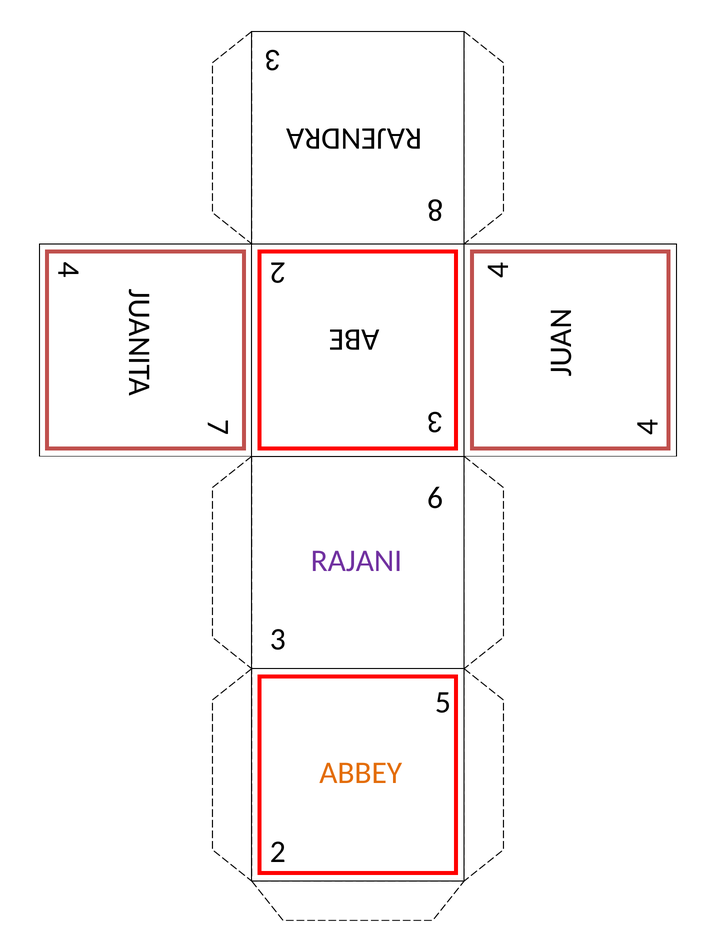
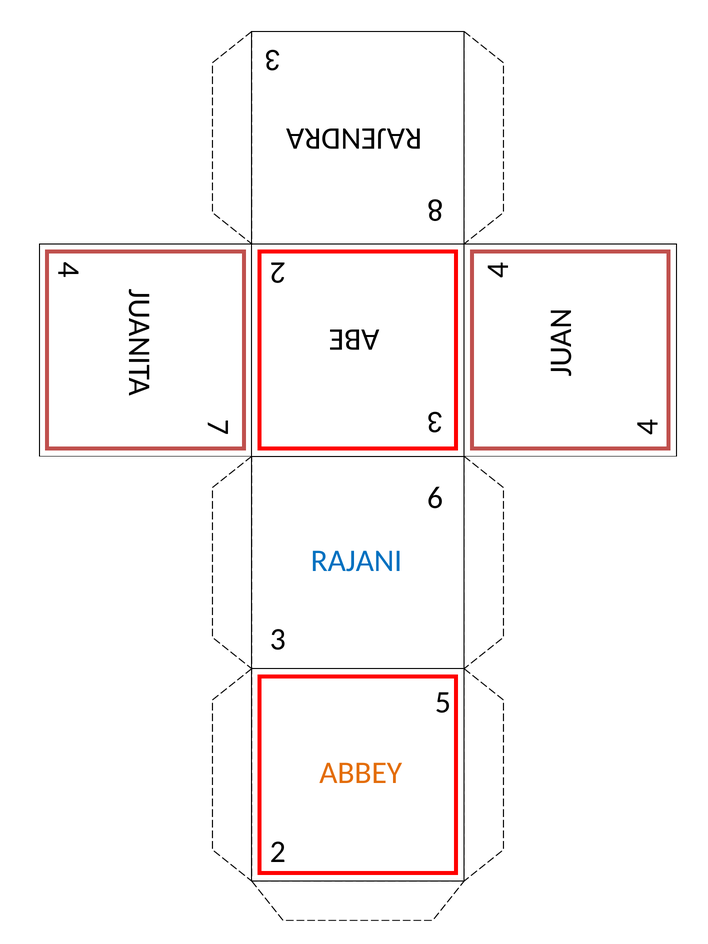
RAJANI colour: purple -> blue
